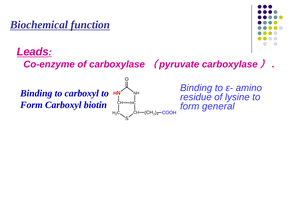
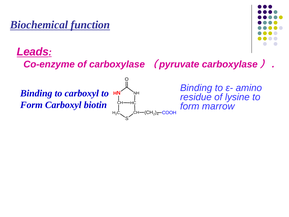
general: general -> marrow
